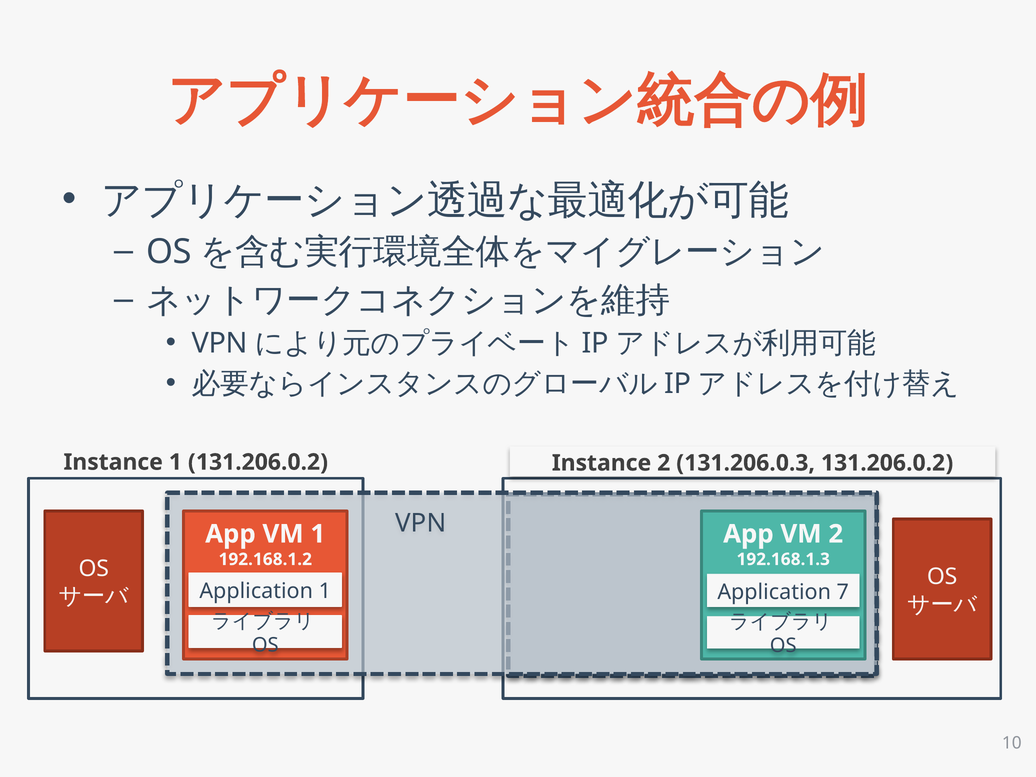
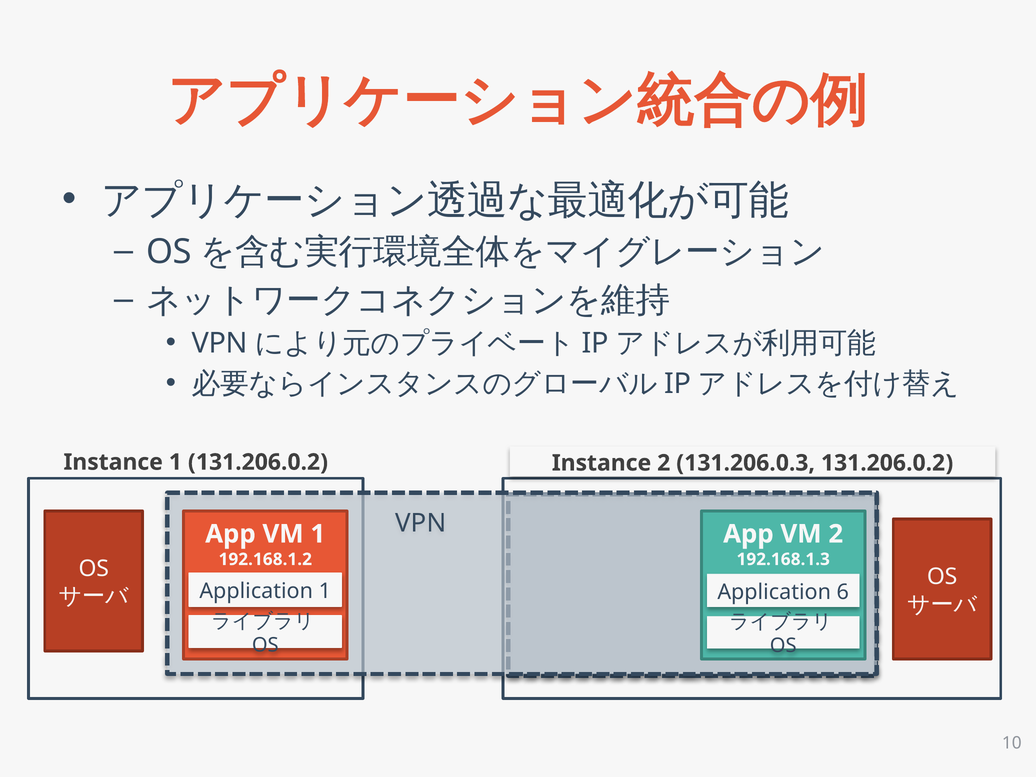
7: 7 -> 6
